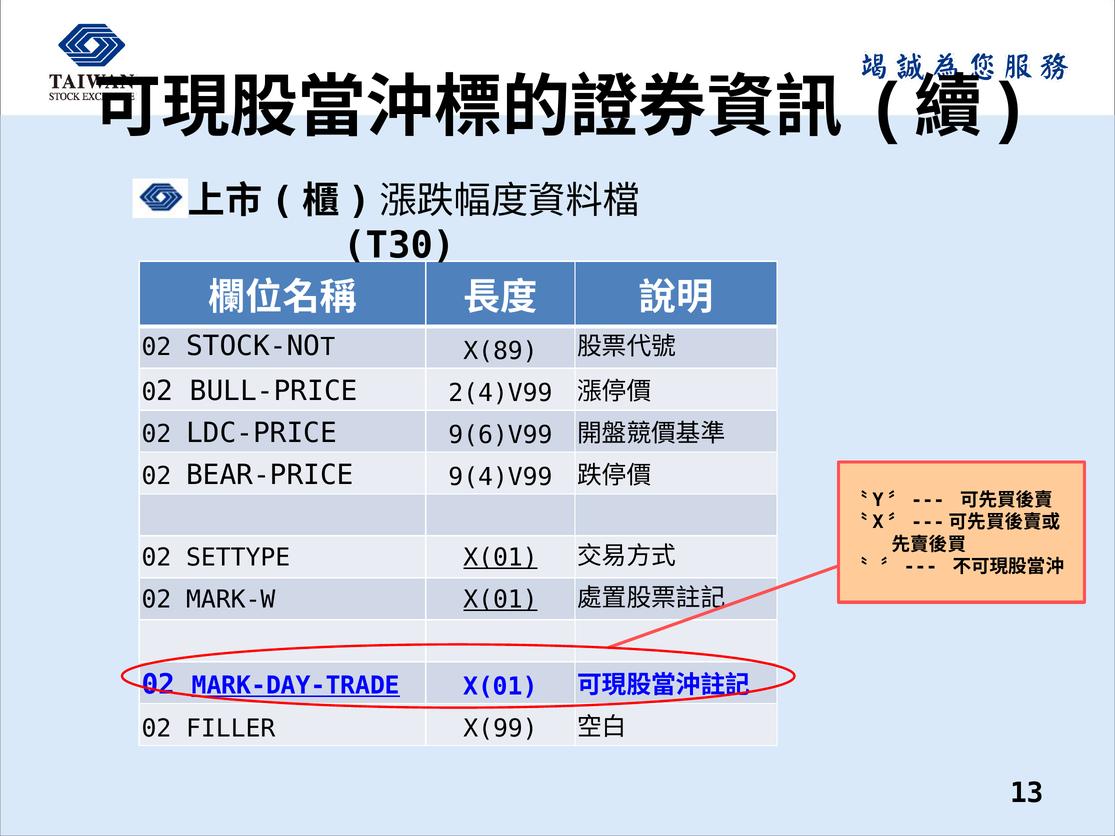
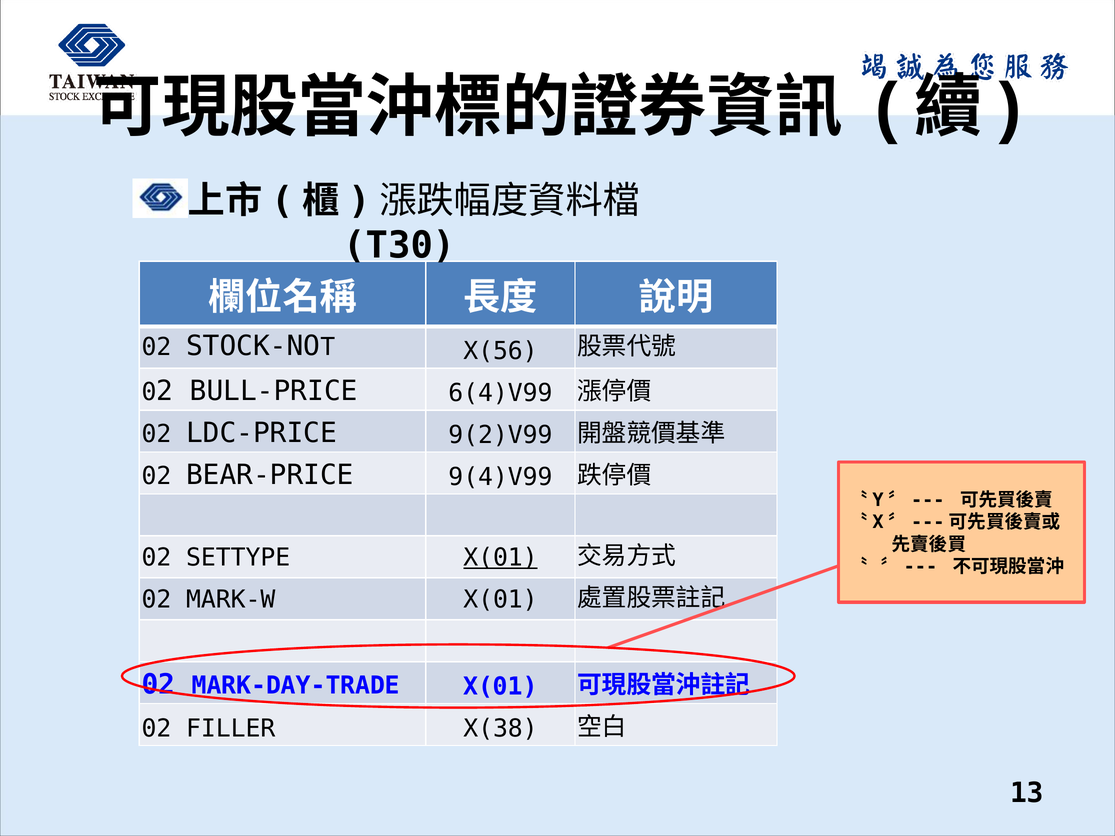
X(89: X(89 -> X(56
2(4)V99: 2(4)V99 -> 6(4)V99
9(6)V99: 9(6)V99 -> 9(2)V99
X(01 at (500, 600) underline: present -> none
MARK-DAY-TRADE underline: present -> none
X(99: X(99 -> X(38
